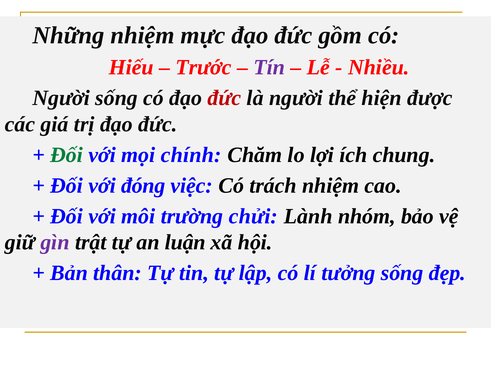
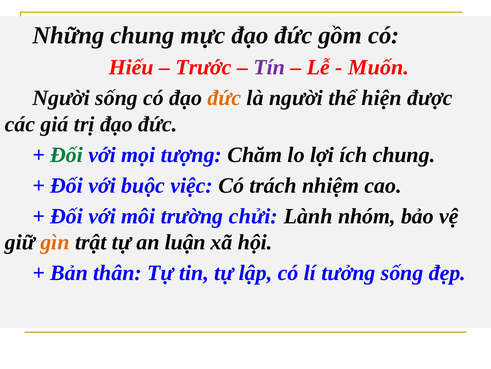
Những nhiệm: nhiệm -> chung
Nhiều: Nhiều -> Muốn
đức at (224, 98) colour: red -> orange
chính: chính -> tượng
đóng: đóng -> buộc
gìn colour: purple -> orange
